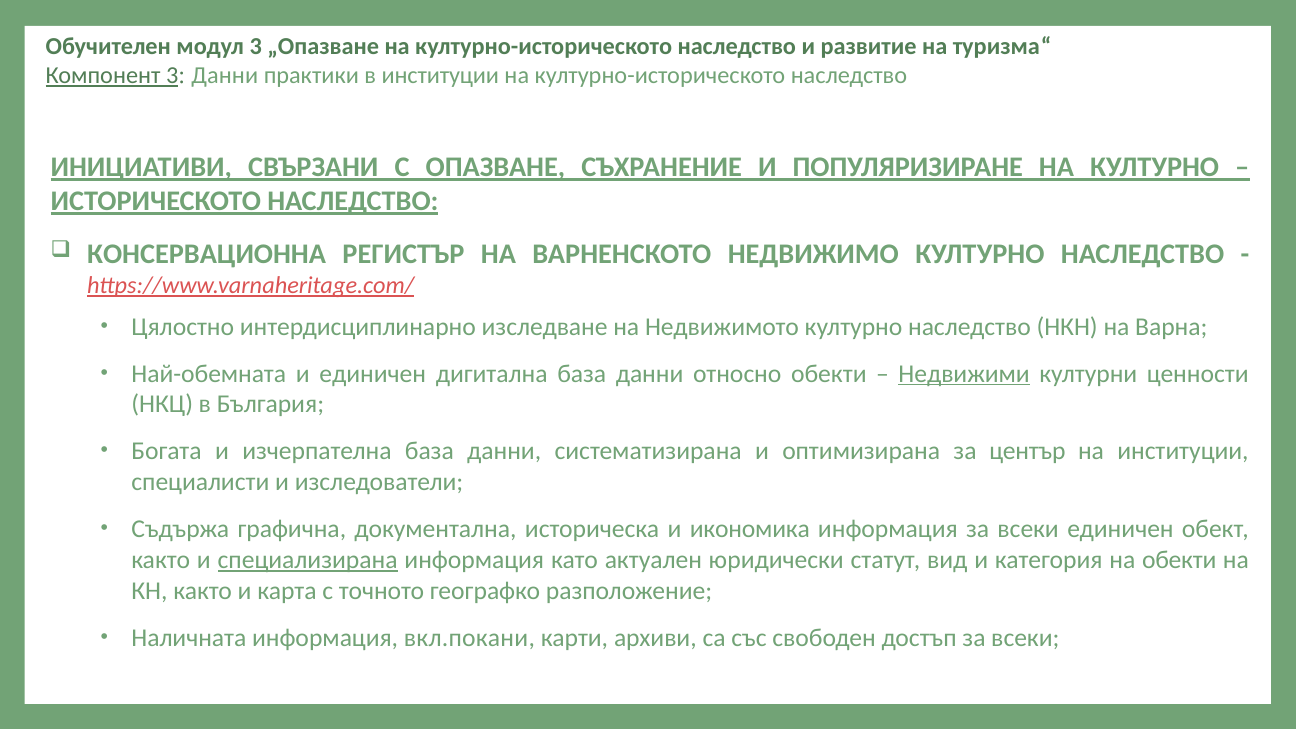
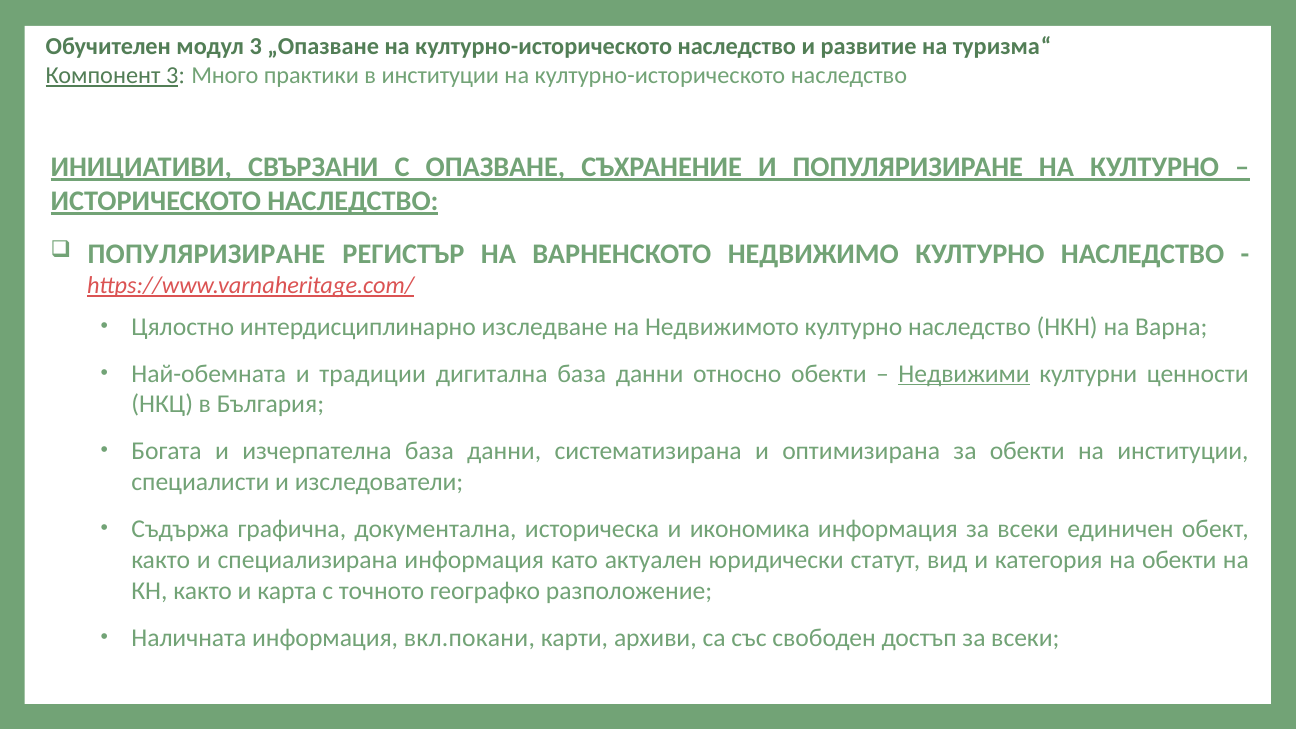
3 Данни: Данни -> Много
КОНСЕРВАЦИОННА at (207, 254): КОНСЕРВАЦИОННА -> ПОПУЛЯРИЗИРАНЕ
и единичен: единичен -> традиции
за център: център -> обекти
специализирана underline: present -> none
